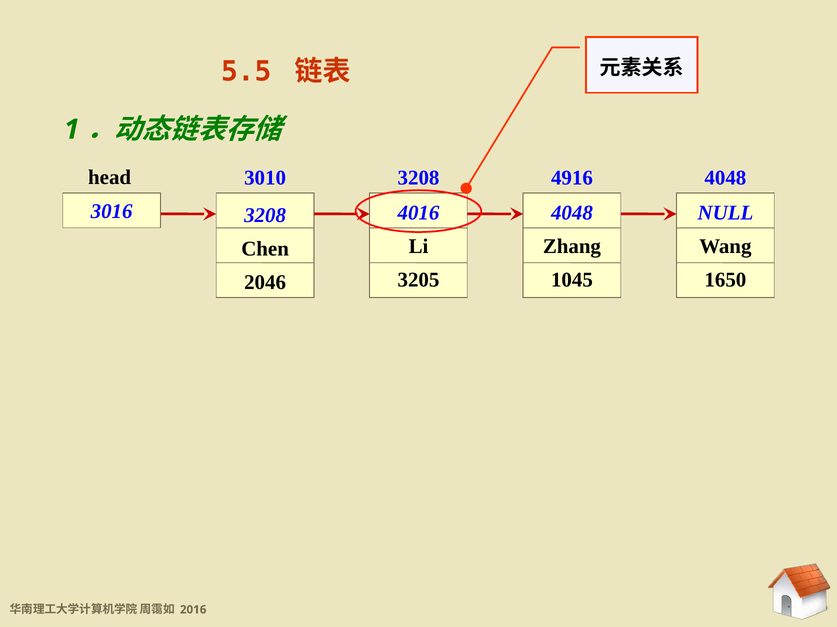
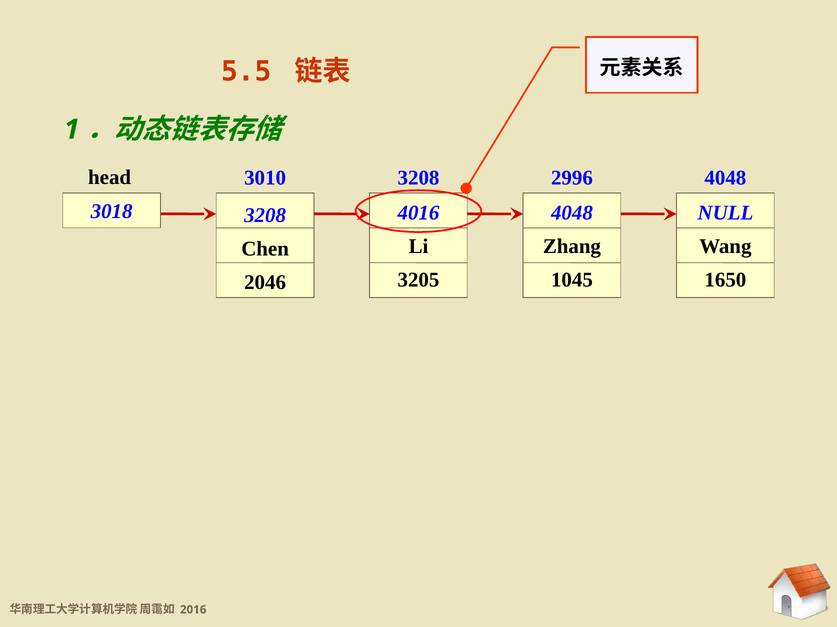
4916: 4916 -> 2996
3016: 3016 -> 3018
